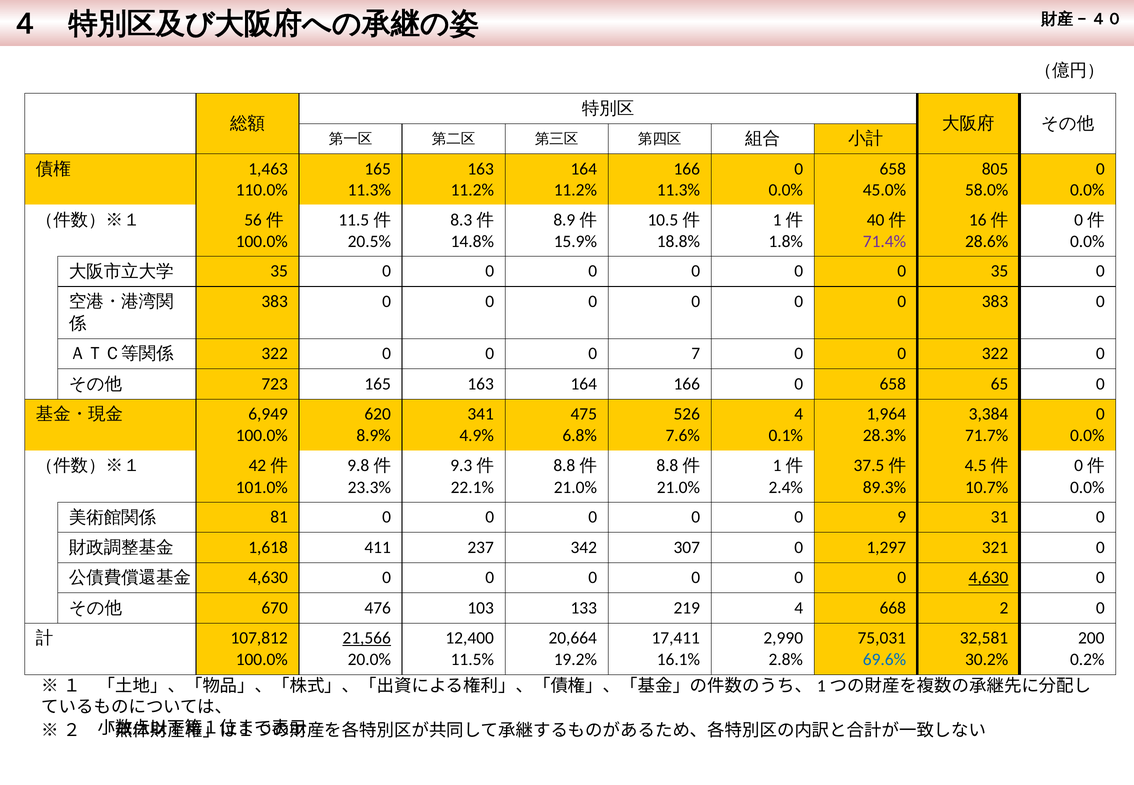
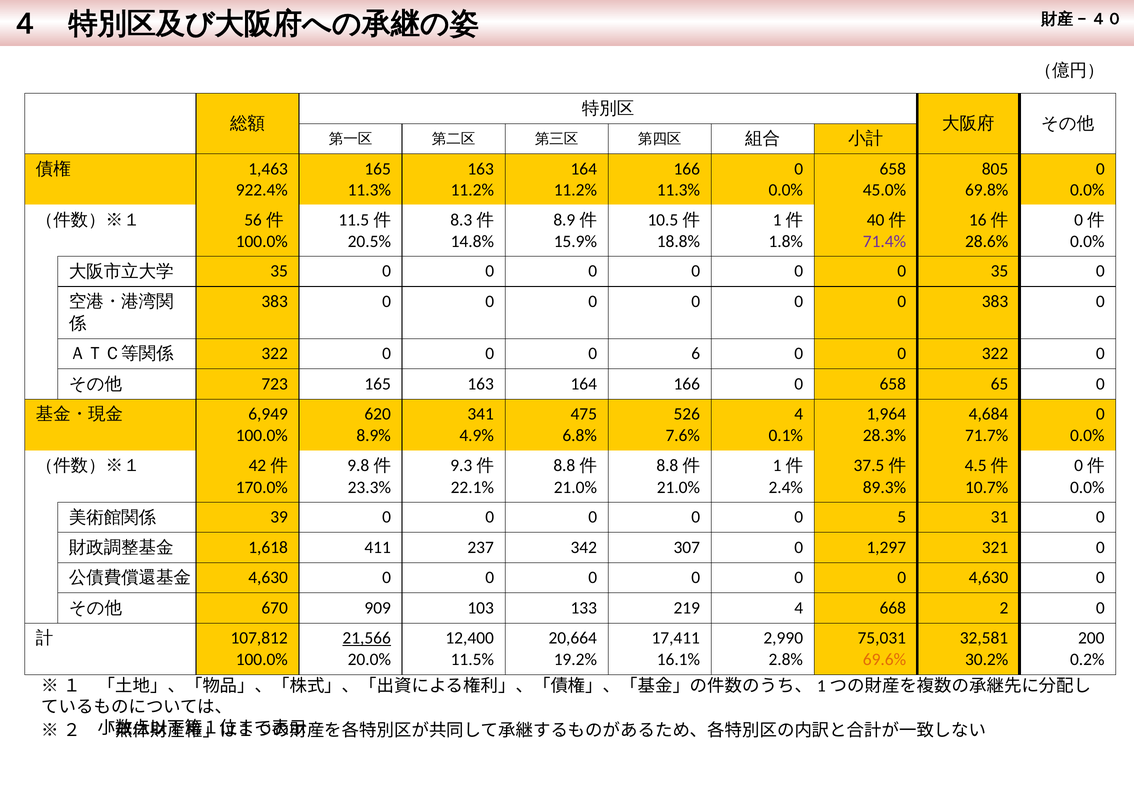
110.0%: 110.0% -> 922.4%
58.0%: 58.0% -> 69.8%
7: 7 -> 6
3,384: 3,384 -> 4,684
101.0%: 101.0% -> 170.0%
81: 81 -> 39
9: 9 -> 5
4,630 at (989, 578) underline: present -> none
476: 476 -> 909
69.6% colour: blue -> orange
